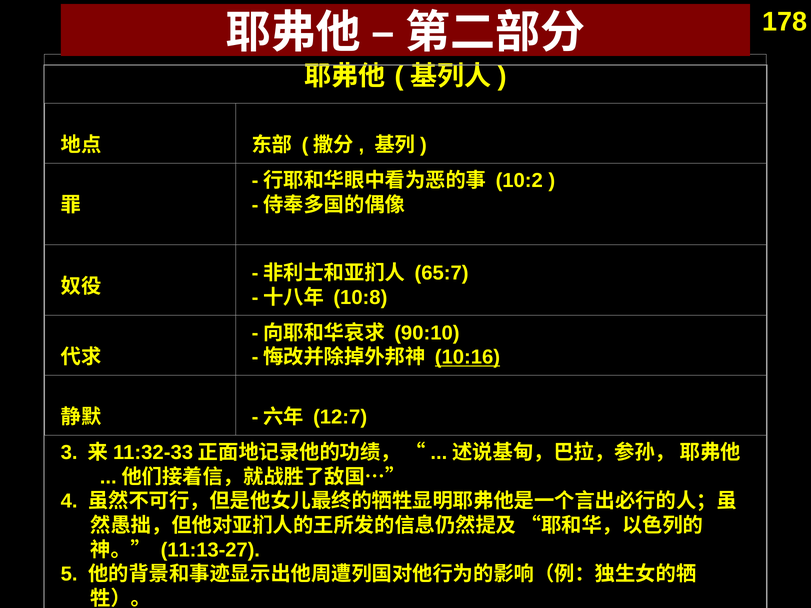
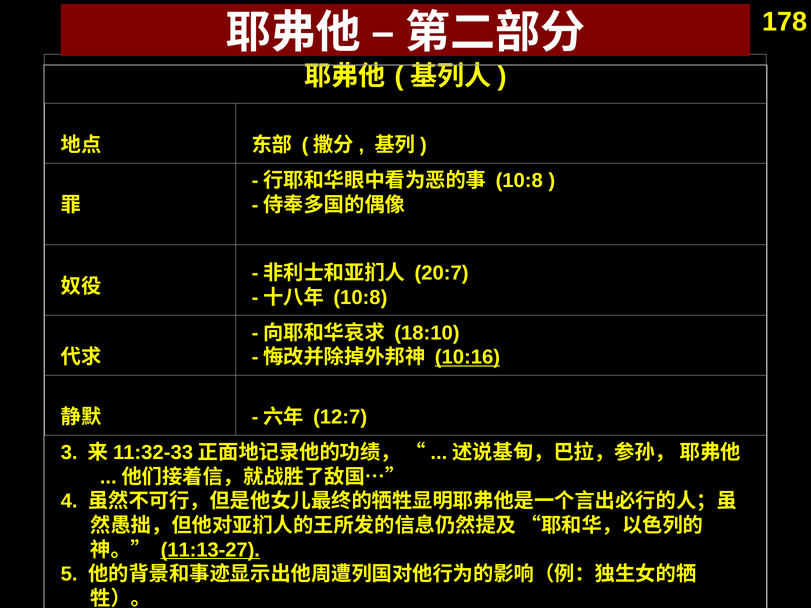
10:2 at (519, 181): 10:2 -> 10:8
65:7: 65:7 -> 20:7
90:10: 90:10 -> 18:10
11:13-27 underline: none -> present
